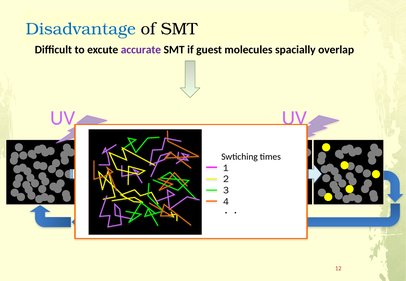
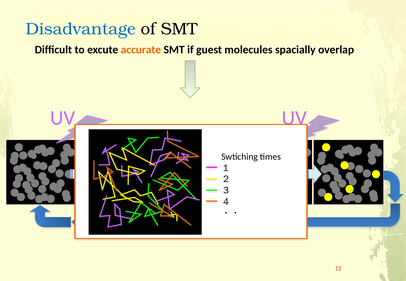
accurate colour: purple -> orange
